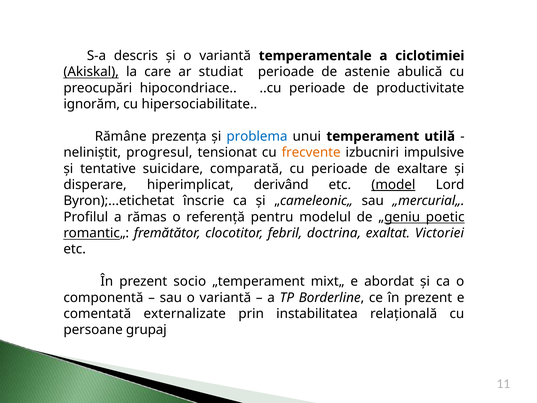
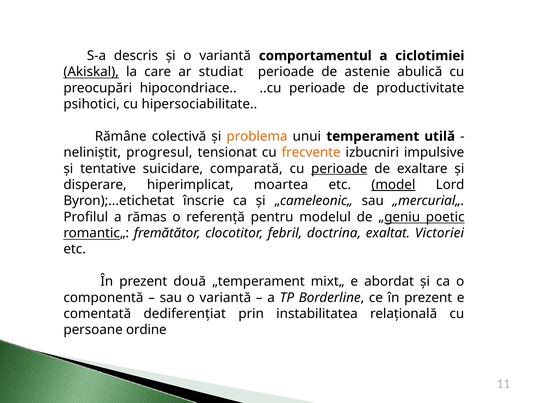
temperamentale: temperamentale -> comportamentul
ignorăm: ignorăm -> psihotici
prezența: prezența -> colectivă
problema colour: blue -> orange
perioade at (339, 169) underline: none -> present
derivând: derivând -> moartea
socio: socio -> două
externalizate: externalizate -> dediferențiat
grupaj: grupaj -> ordine
